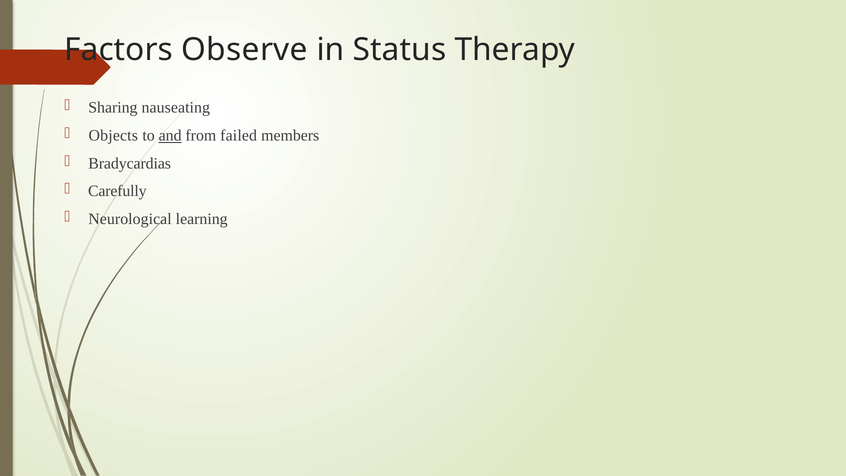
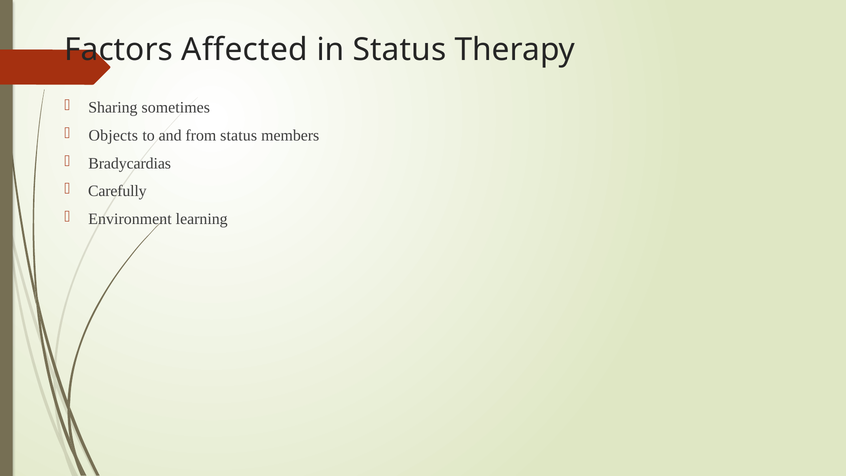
Observe: Observe -> Affected
nauseating: nauseating -> sometimes
and underline: present -> none
from failed: failed -> status
Neurological: Neurological -> Environment
